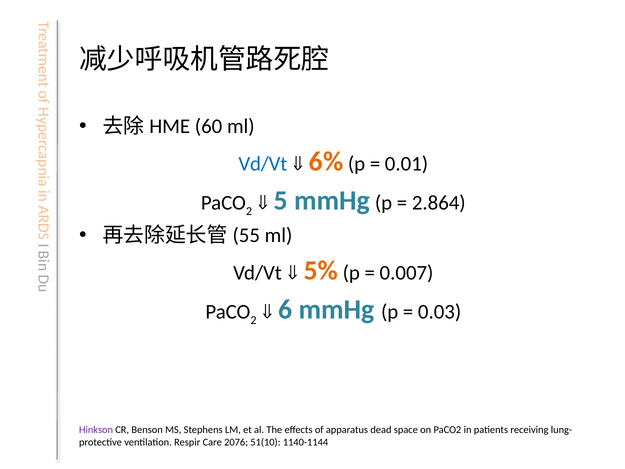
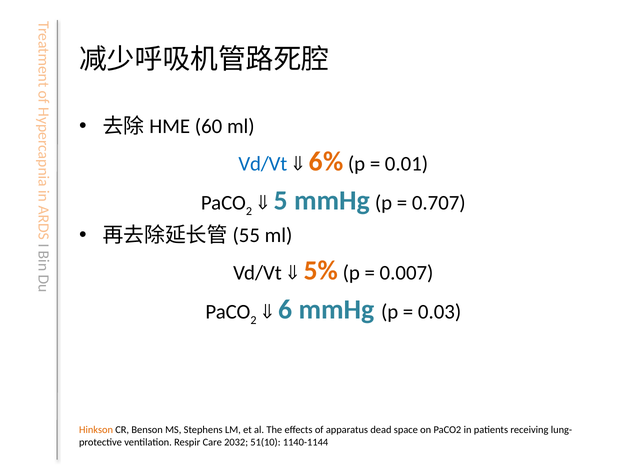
2.864: 2.864 -> 0.707
Hinkson colour: purple -> orange
2076: 2076 -> 2032
